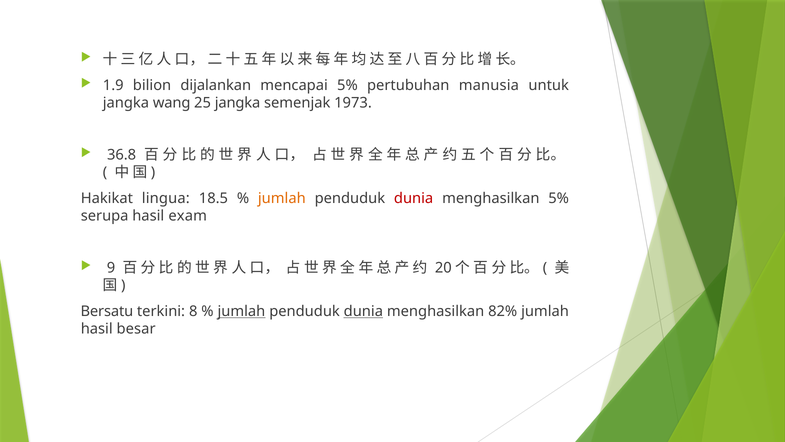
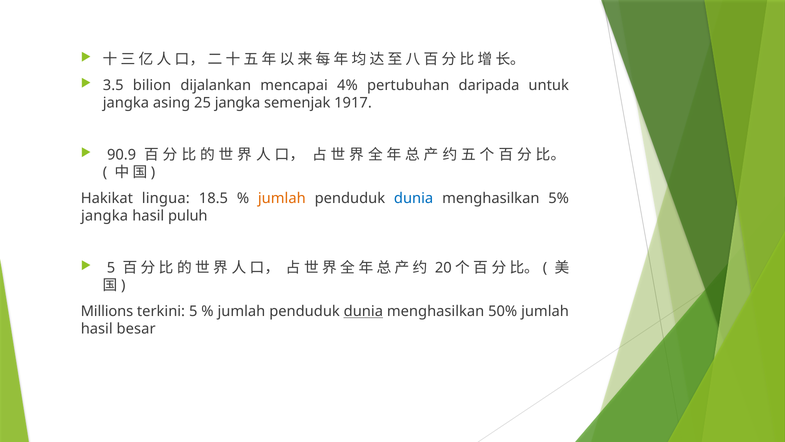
1.9: 1.9 -> 3.5
mencapai 5%: 5% -> 4%
manusia: manusia -> daripada
wang: wang -> asing
1973: 1973 -> 1917
36.8: 36.8 -> 90.9
dunia at (414, 198) colour: red -> blue
serupa at (105, 216): serupa -> jangka
exam: exam -> puluh
9 at (111, 268): 9 -> 5
Bersatu: Bersatu -> Millions
terkini 8: 8 -> 5
jumlah at (241, 311) underline: present -> none
82%: 82% -> 50%
